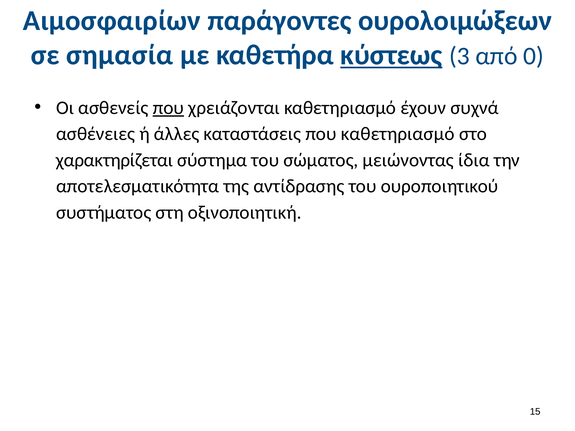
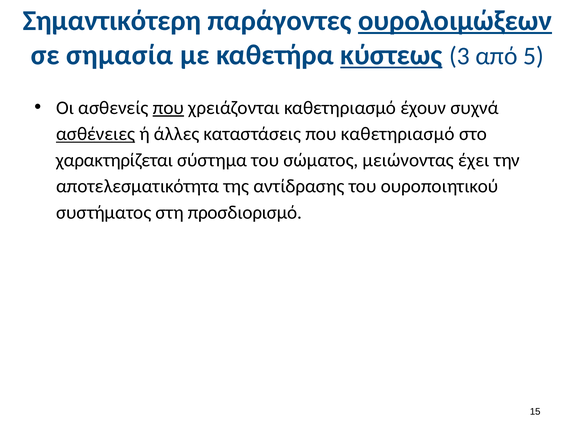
Αιμοσφαιρίων: Αιμοσφαιρίων -> Σημαντικότερη
ουρολοιμώξεων underline: none -> present
0: 0 -> 5
ασθένειες underline: none -> present
ίδια: ίδια -> έχει
οξινοποιητική: οξινοποιητική -> προσδιορισμό
